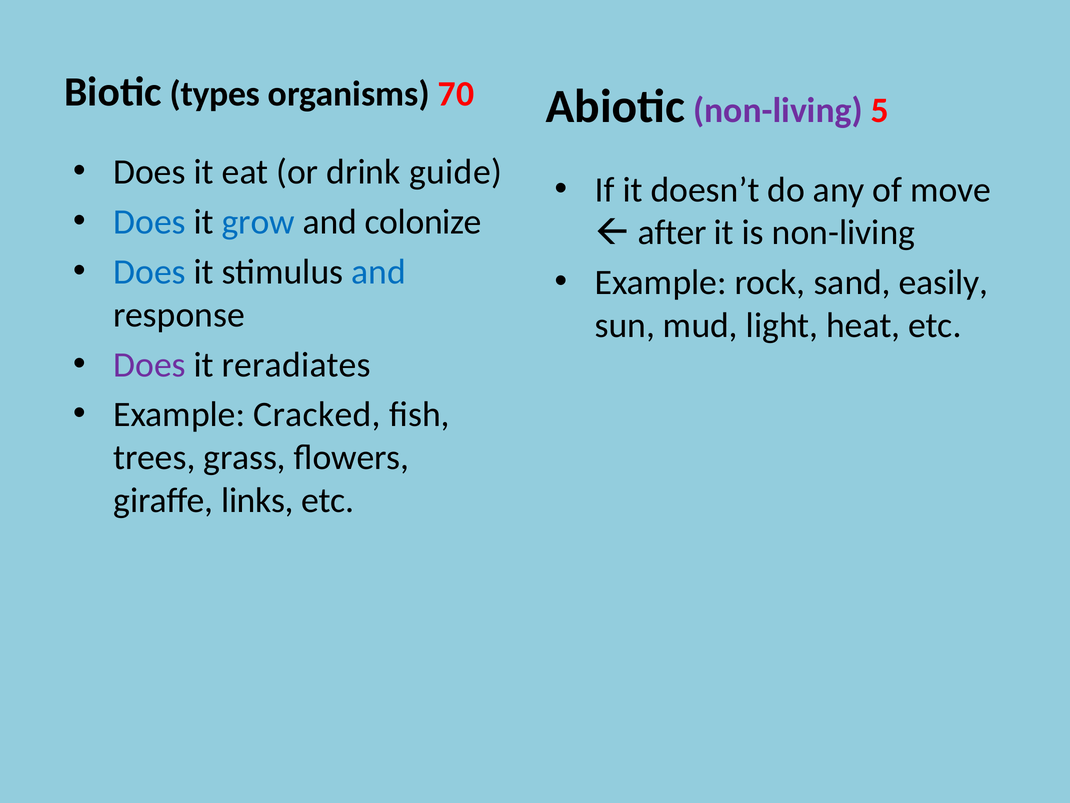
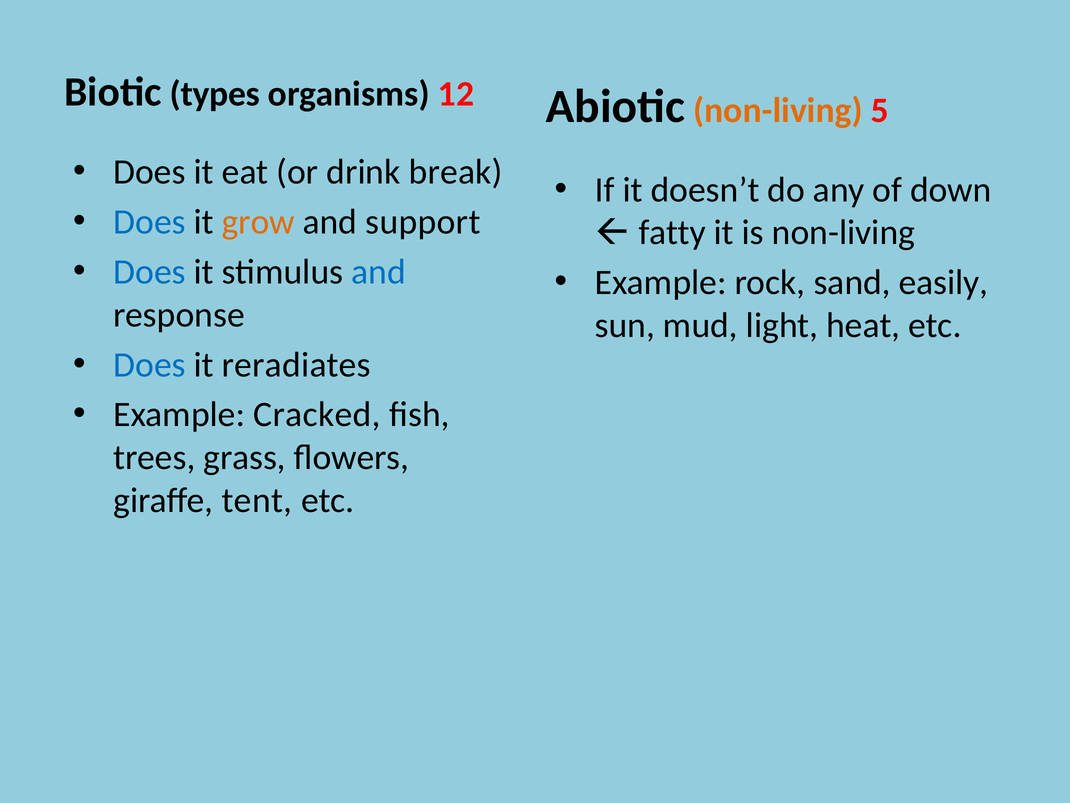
70: 70 -> 12
non-living at (778, 111) colour: purple -> orange
guide: guide -> break
move: move -> down
grow colour: blue -> orange
colonize: colonize -> support
after: after -> fatty
Does at (149, 364) colour: purple -> blue
links: links -> tent
